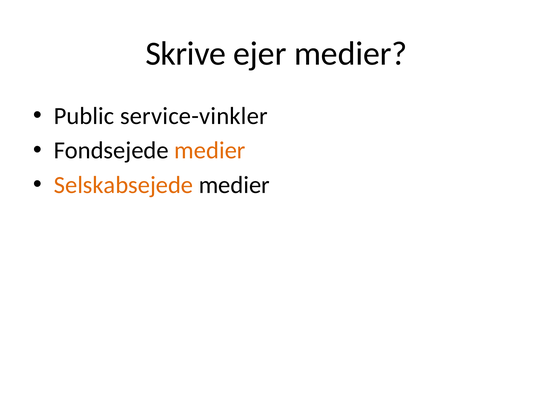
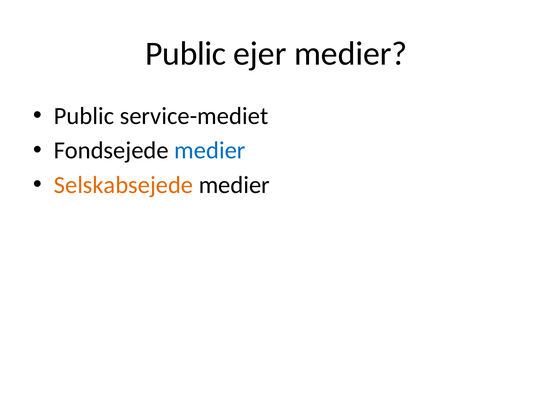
Skrive at (186, 54): Skrive -> Public
service-vinkler: service-vinkler -> service-mediet
medier at (210, 150) colour: orange -> blue
